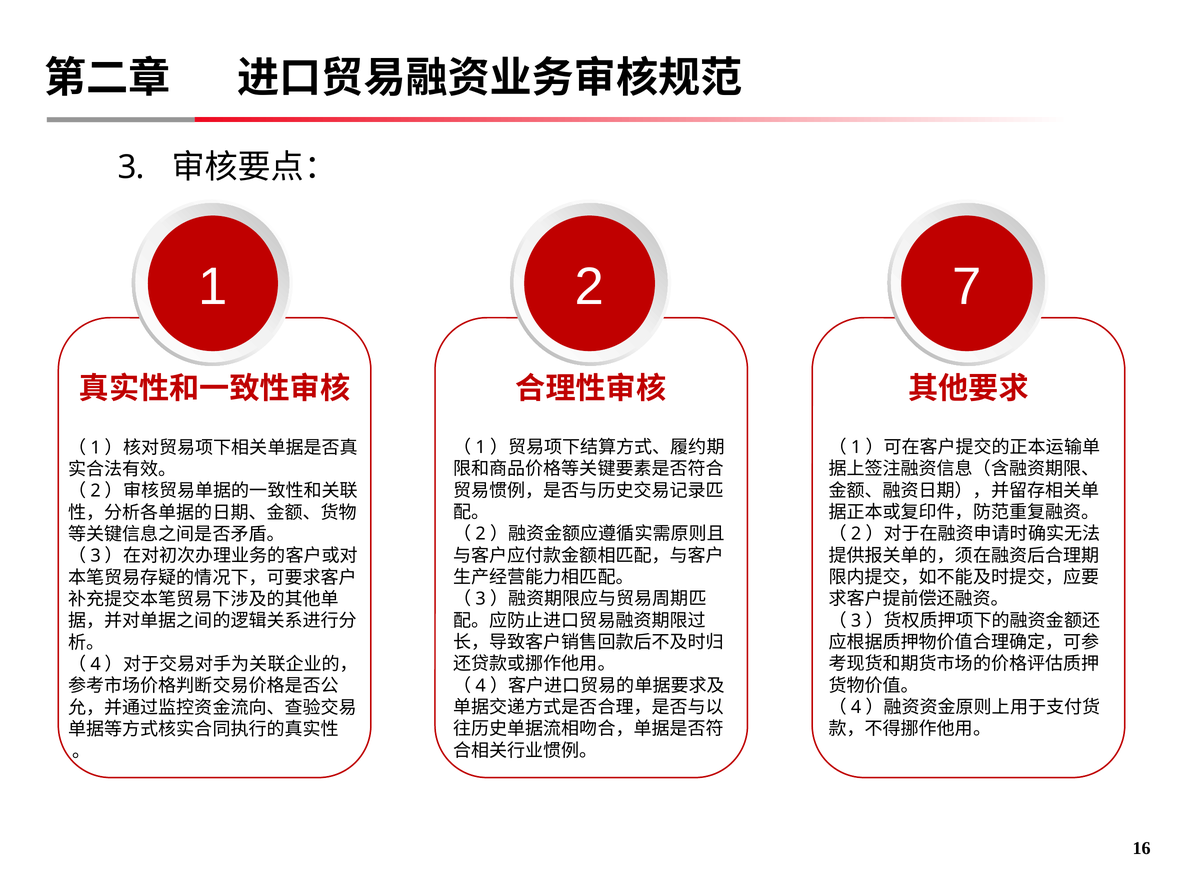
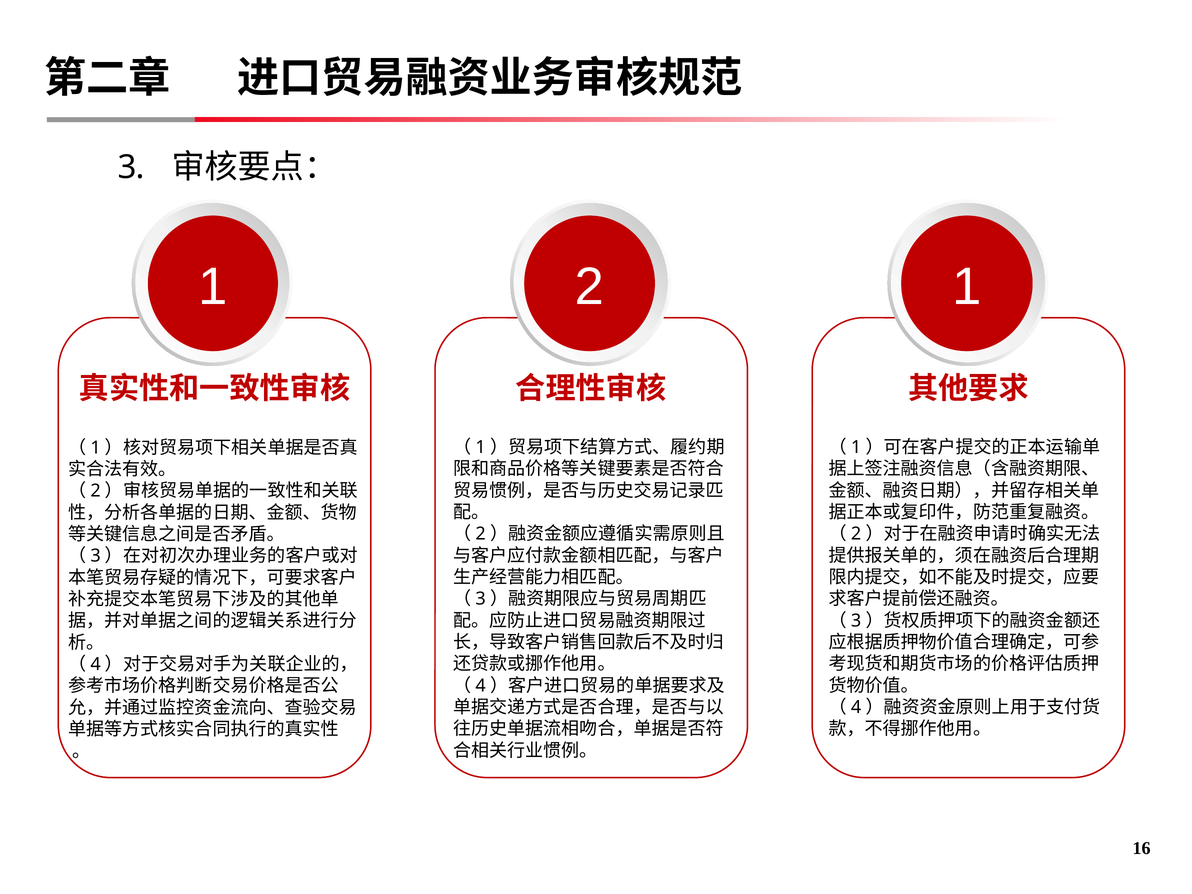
2 7: 7 -> 1
